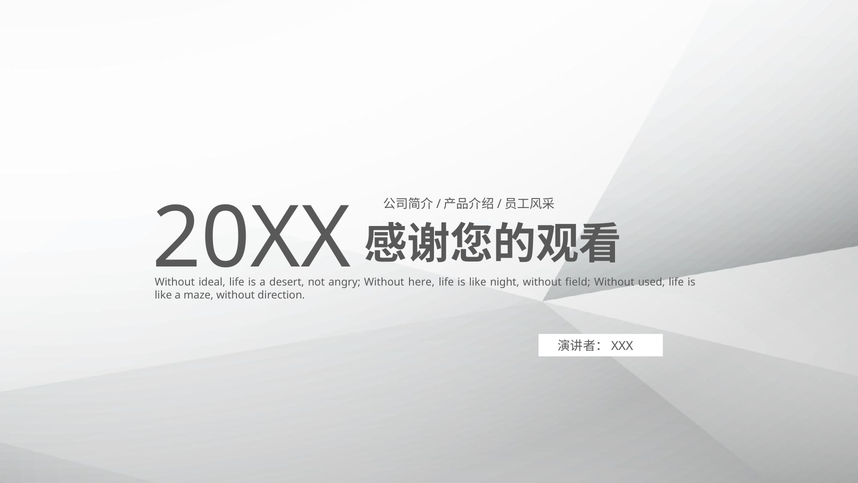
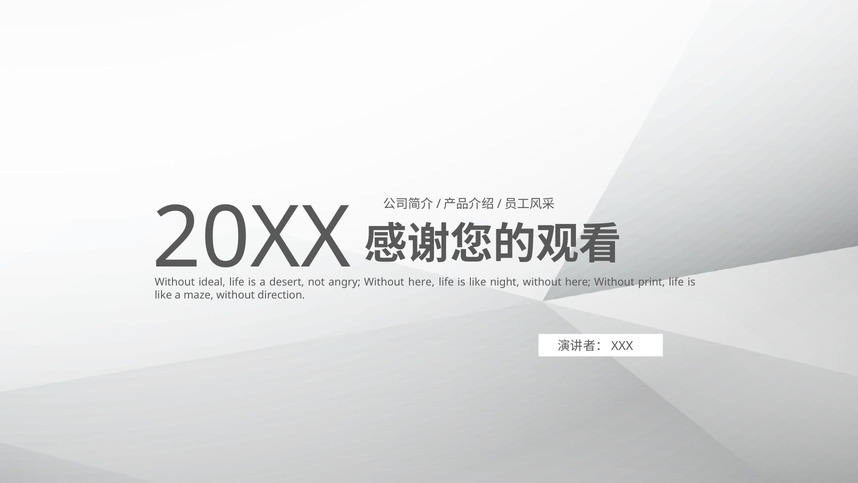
night without field: field -> here
used: used -> print
